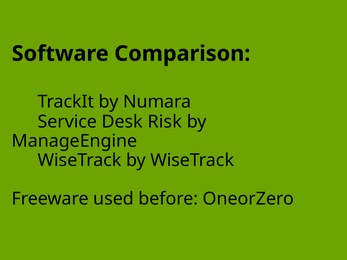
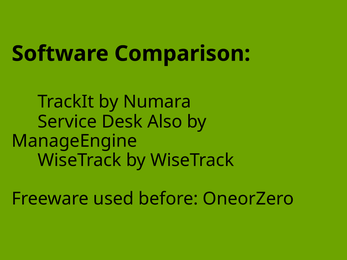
Risk: Risk -> Also
